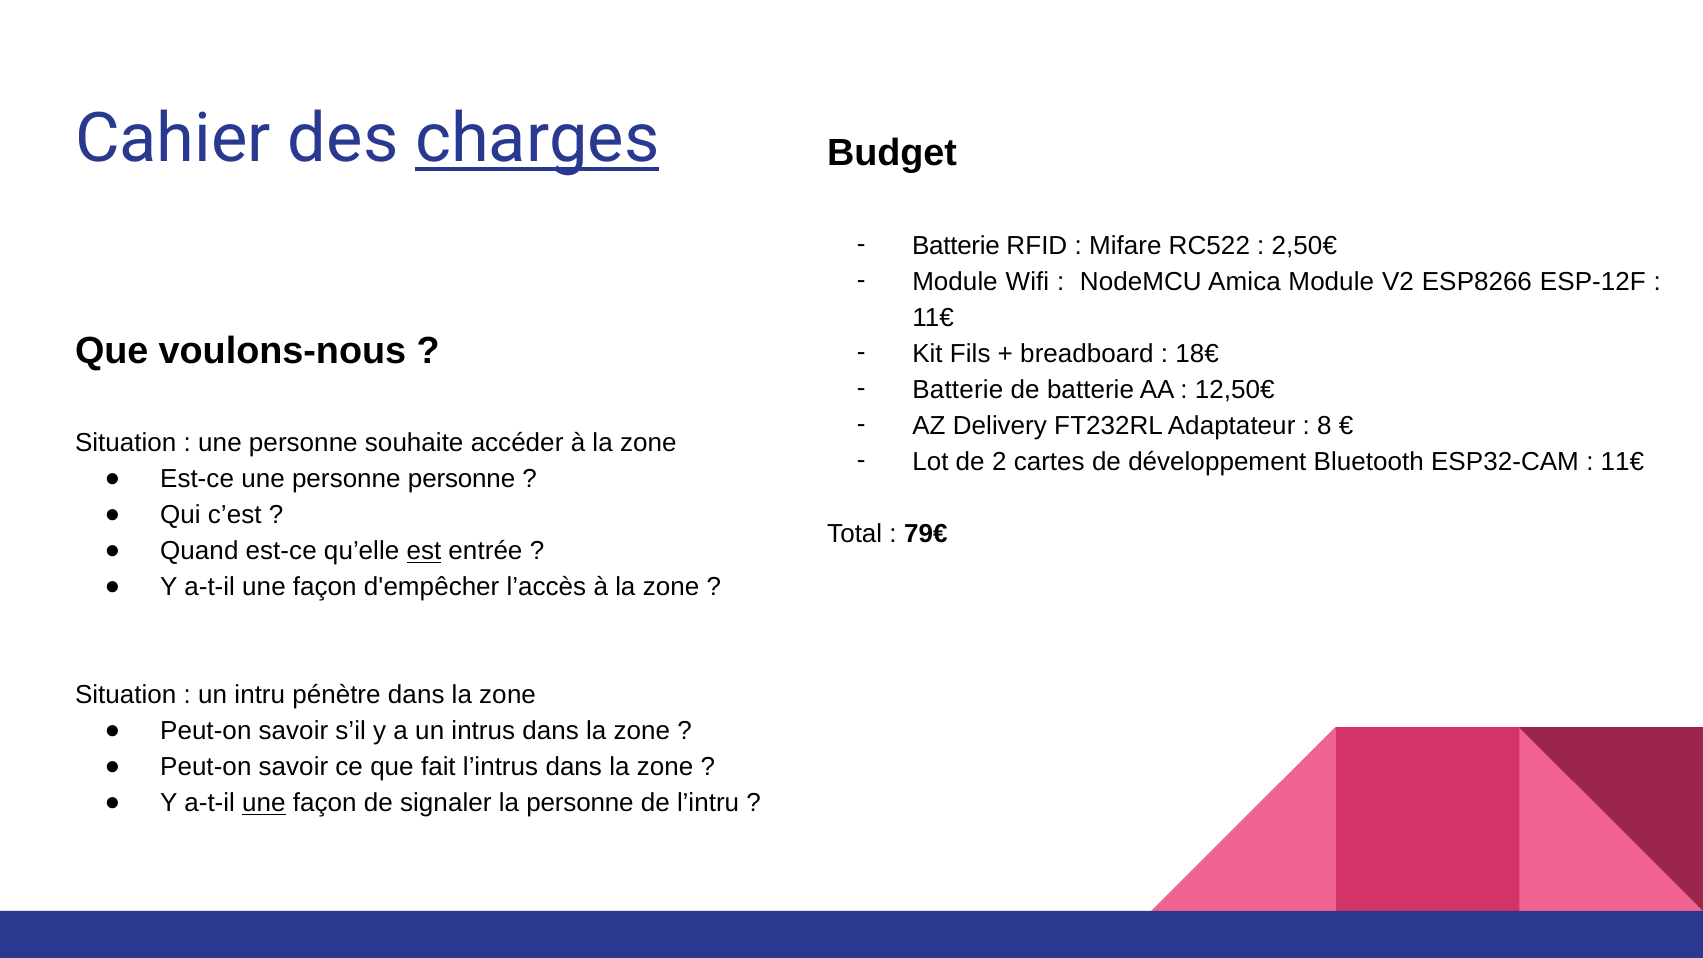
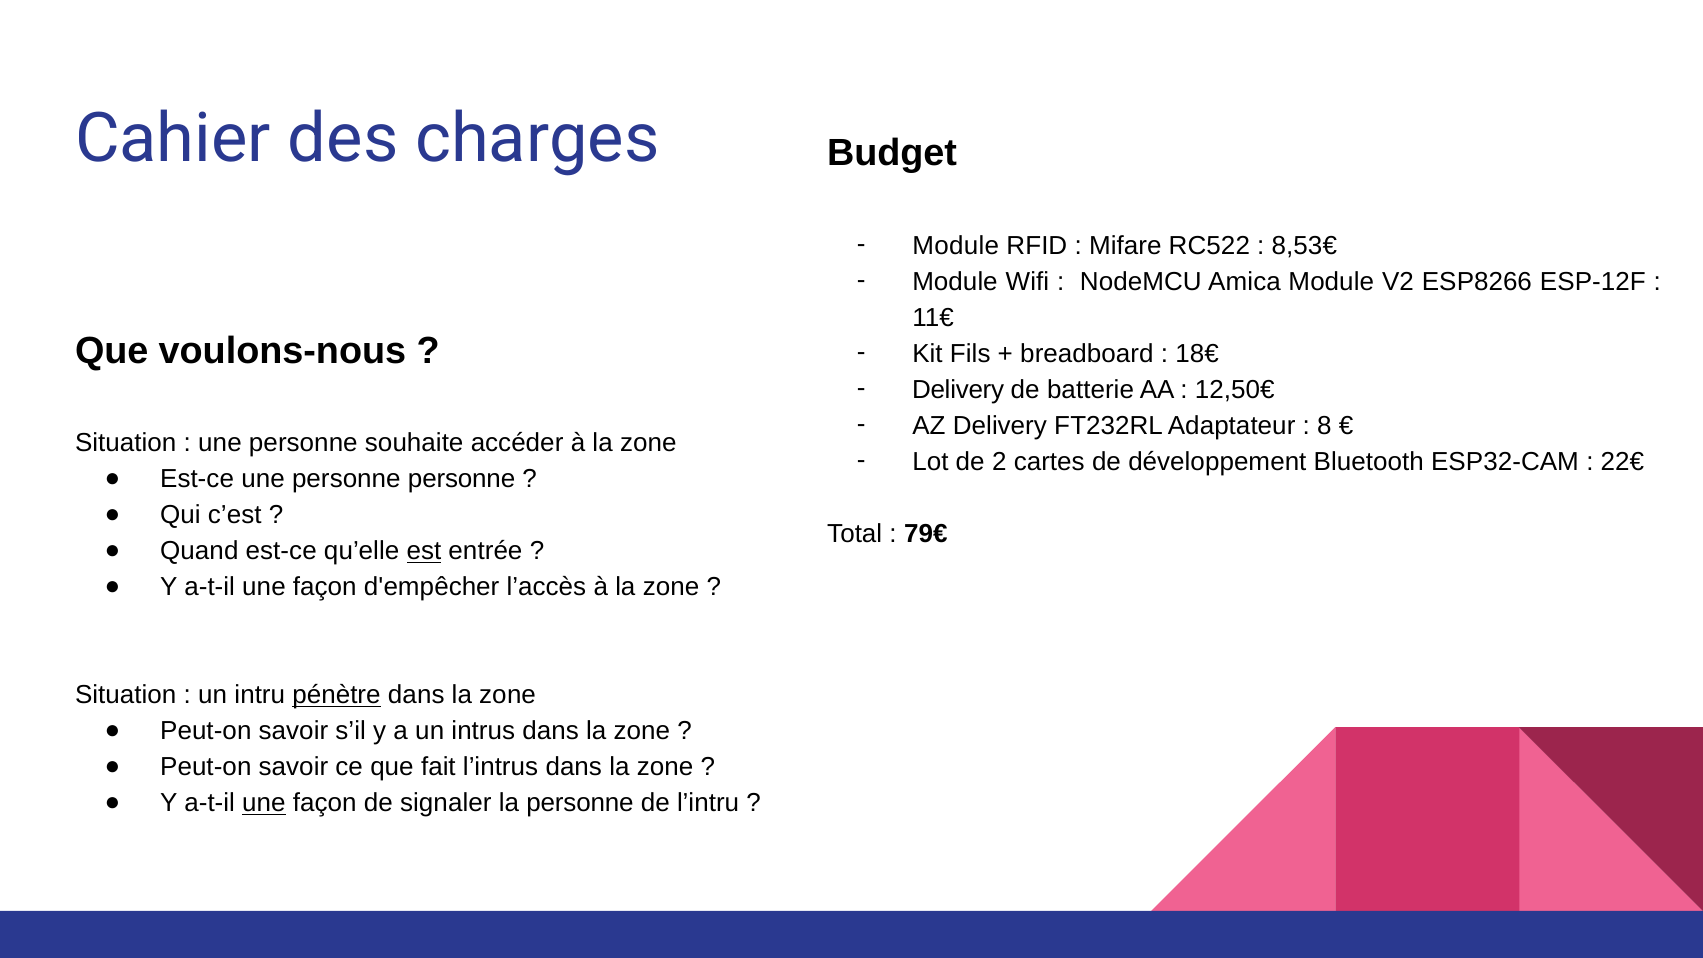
charges underline: present -> none
Batterie at (956, 245): Batterie -> Module
2,50€: 2,50€ -> 8,53€
Batterie at (958, 389): Batterie -> Delivery
11€ at (1622, 461): 11€ -> 22€
pénètre underline: none -> present
